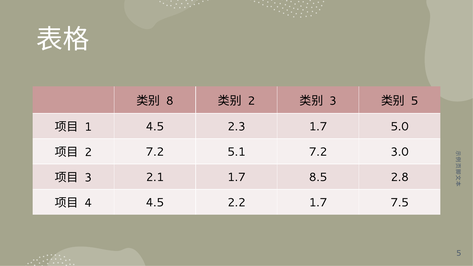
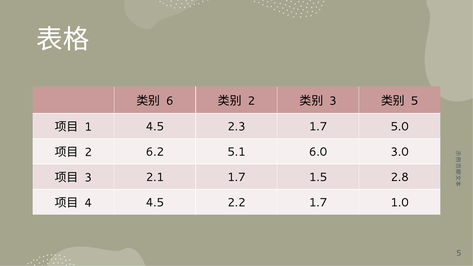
8: 8 -> 6
2 7.2: 7.2 -> 6.2
5.1 7.2: 7.2 -> 6.0
8.5: 8.5 -> 1.5
7.5: 7.5 -> 1.0
